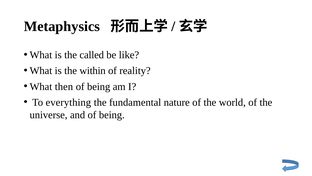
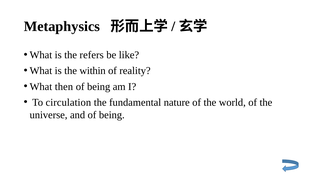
called: called -> refers
everything: everything -> circulation
